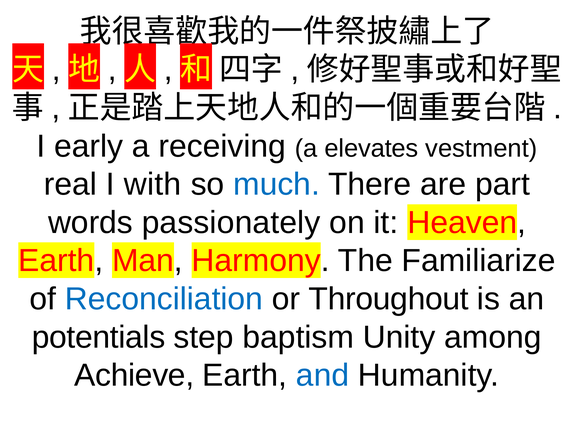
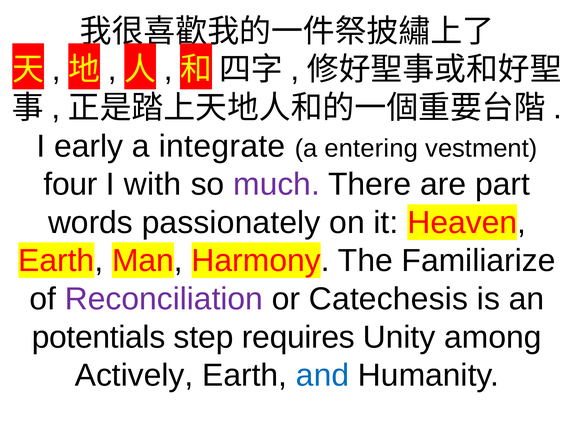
receiving: receiving -> integrate
elevates: elevates -> entering
real: real -> four
much colour: blue -> purple
Reconciliation colour: blue -> purple
Throughout: Throughout -> Catechesis
baptism: baptism -> requires
Achieve: Achieve -> Actively
